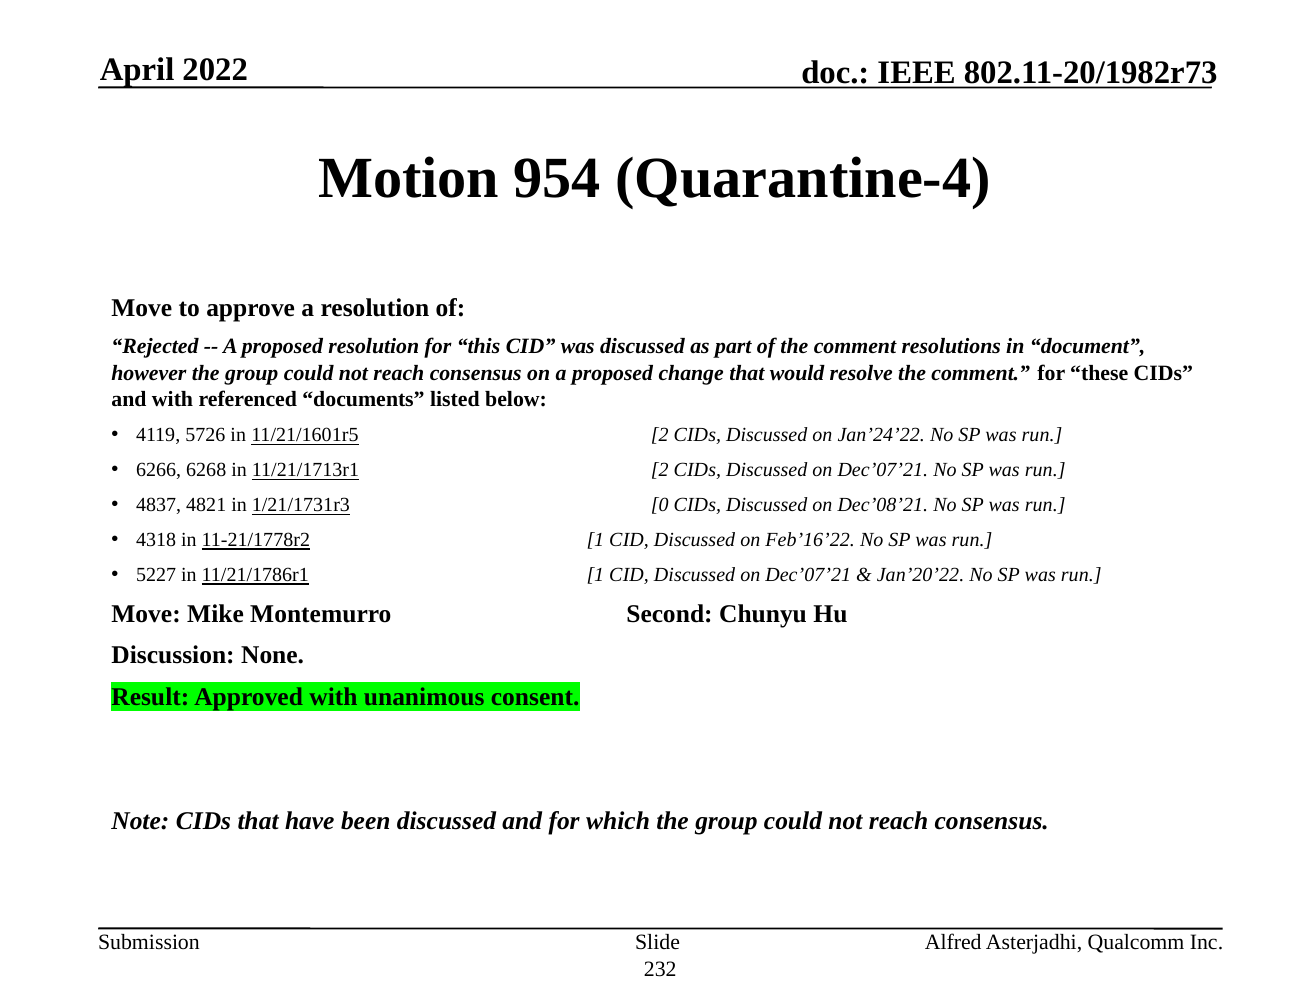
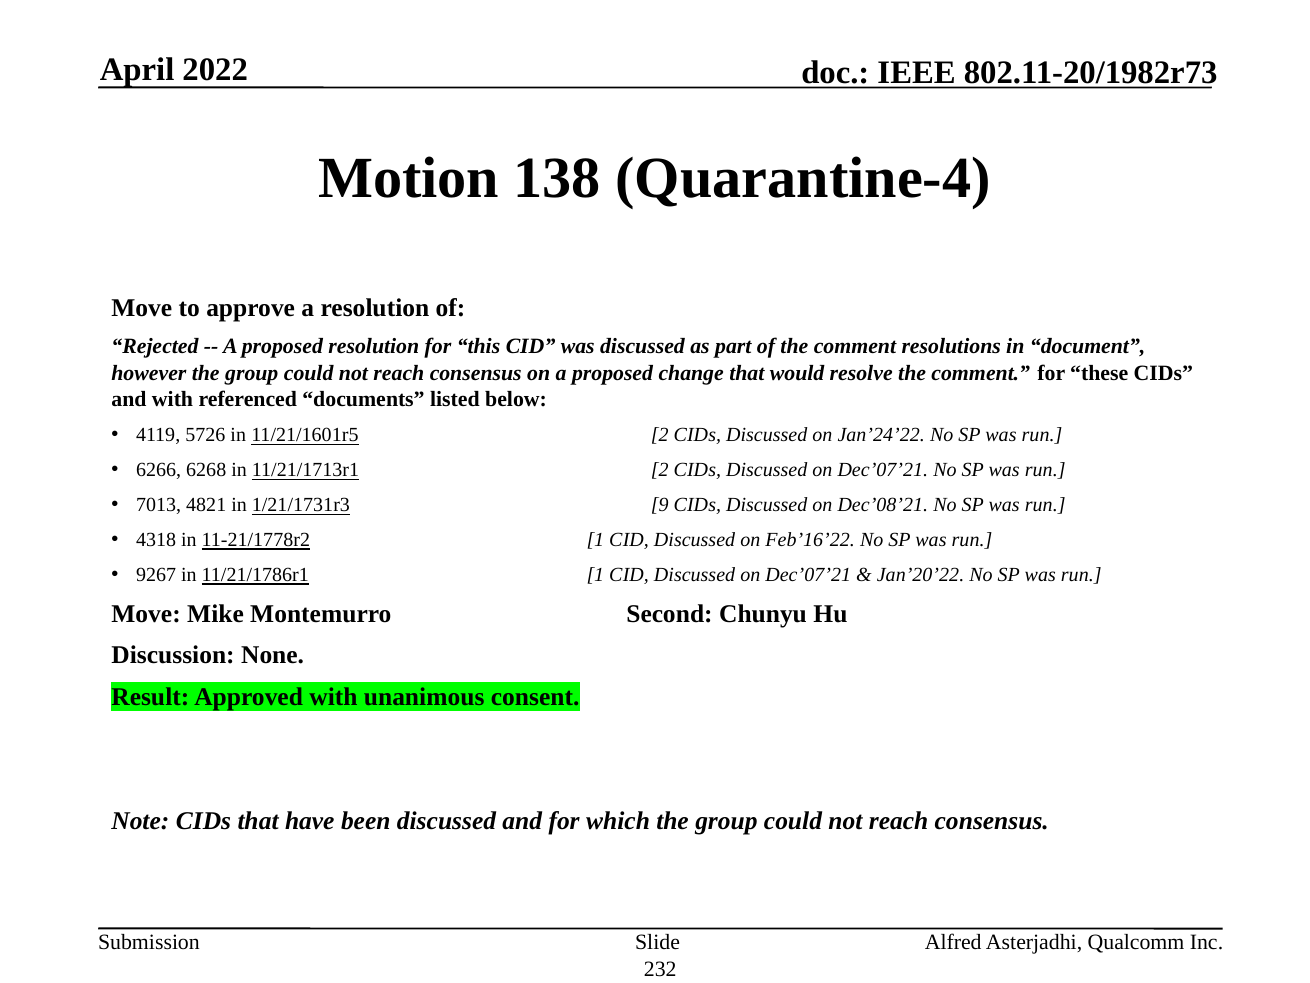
954: 954 -> 138
4837: 4837 -> 7013
0: 0 -> 9
5227: 5227 -> 9267
